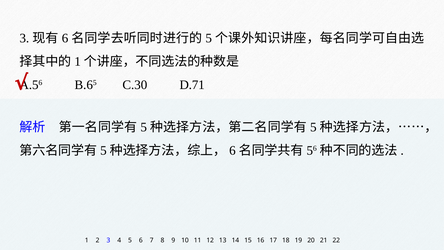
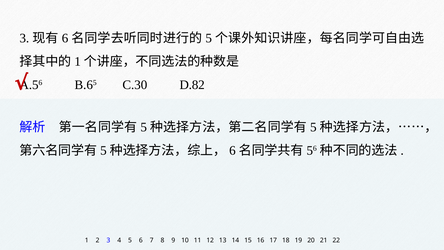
D.71: D.71 -> D.82
